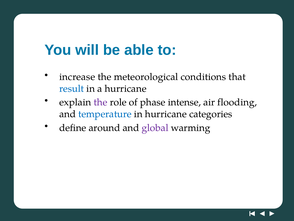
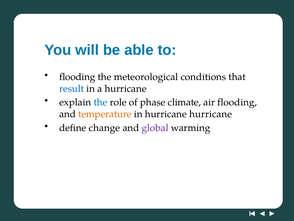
increase at (77, 77): increase -> flooding
the at (100, 102) colour: purple -> blue
intense: intense -> climate
temperature colour: blue -> orange
hurricane categories: categories -> hurricane
around: around -> change
